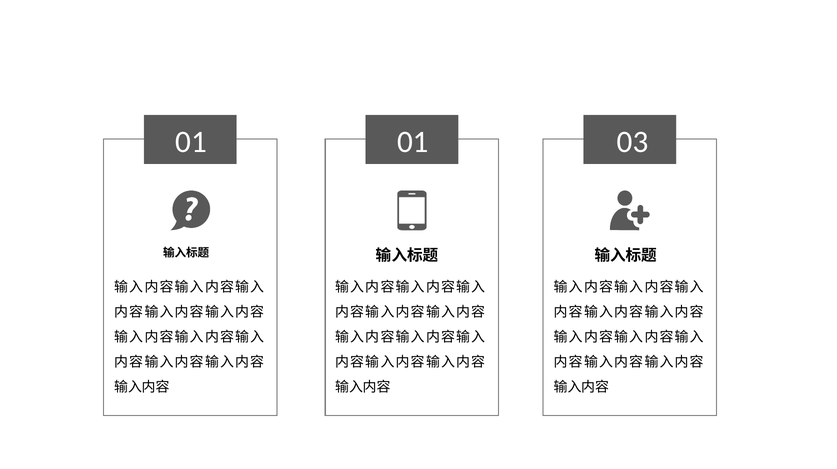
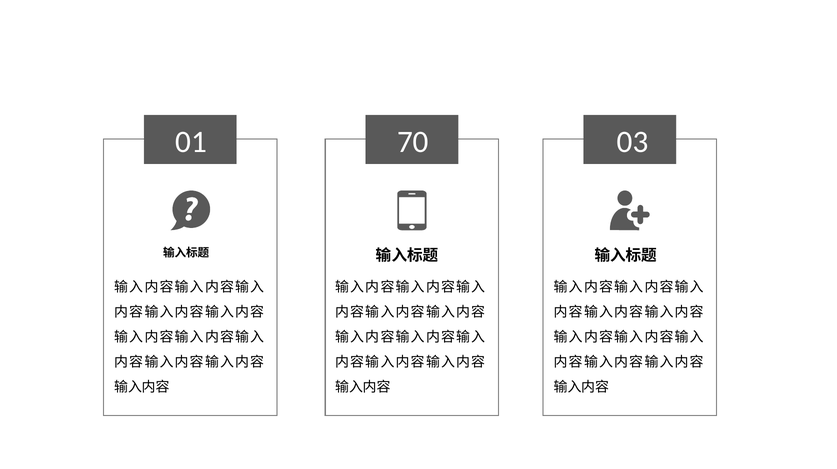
01 01: 01 -> 70
